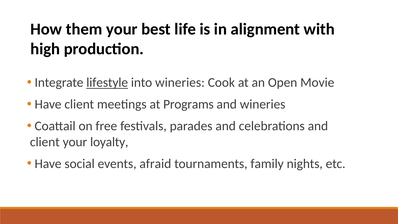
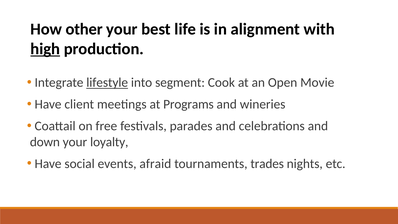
them: them -> other
high underline: none -> present
into wineries: wineries -> segment
client at (45, 142): client -> down
family: family -> trades
